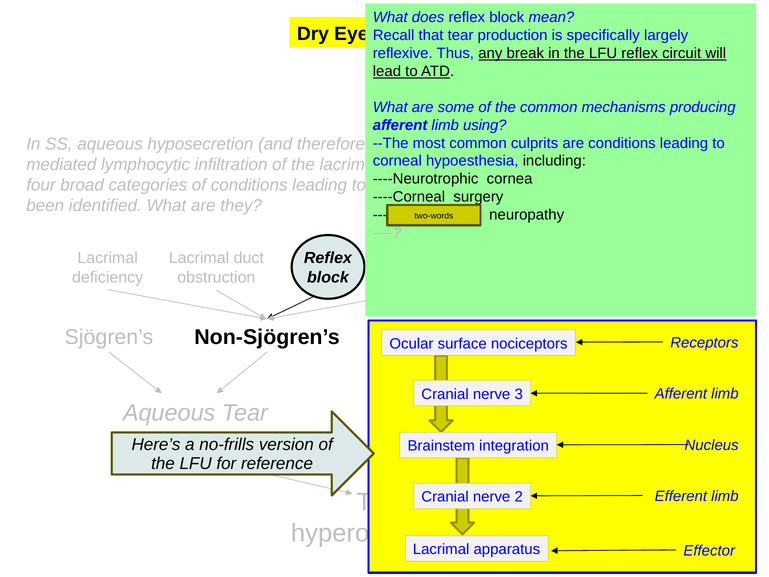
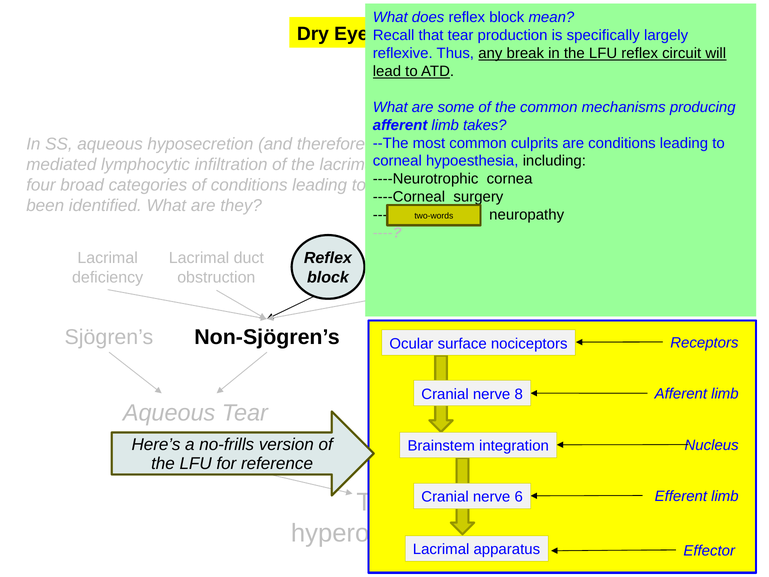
using: using -> takes
3: 3 -> 8
2: 2 -> 6
